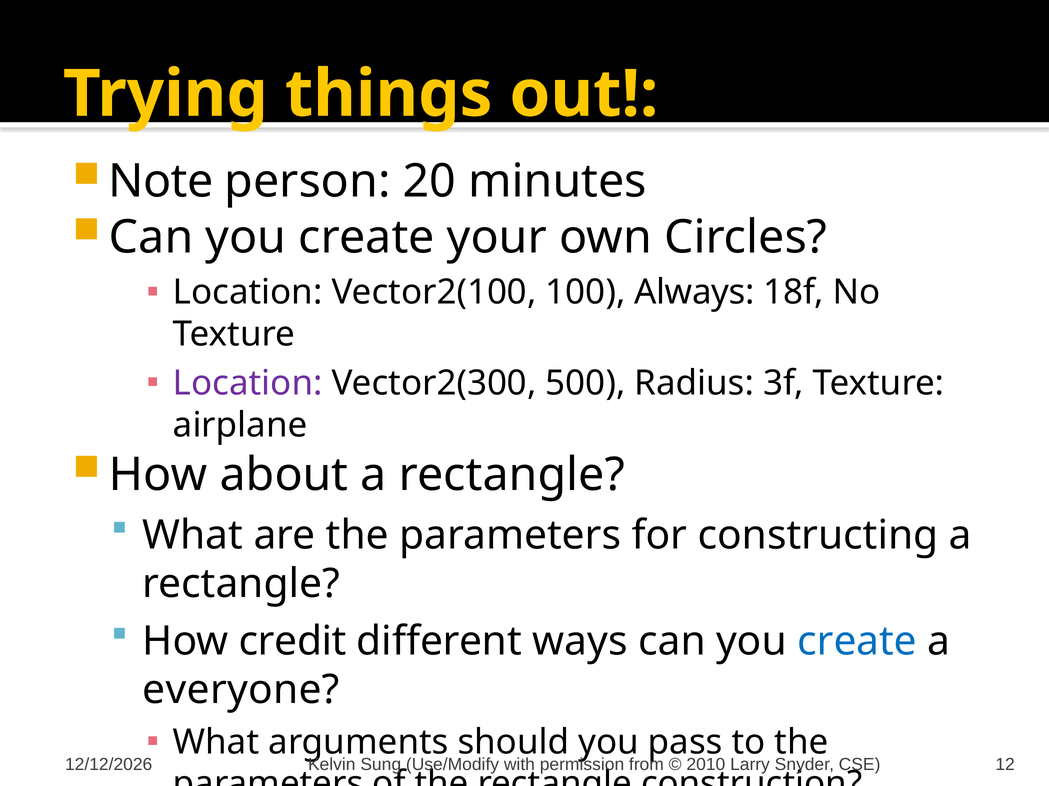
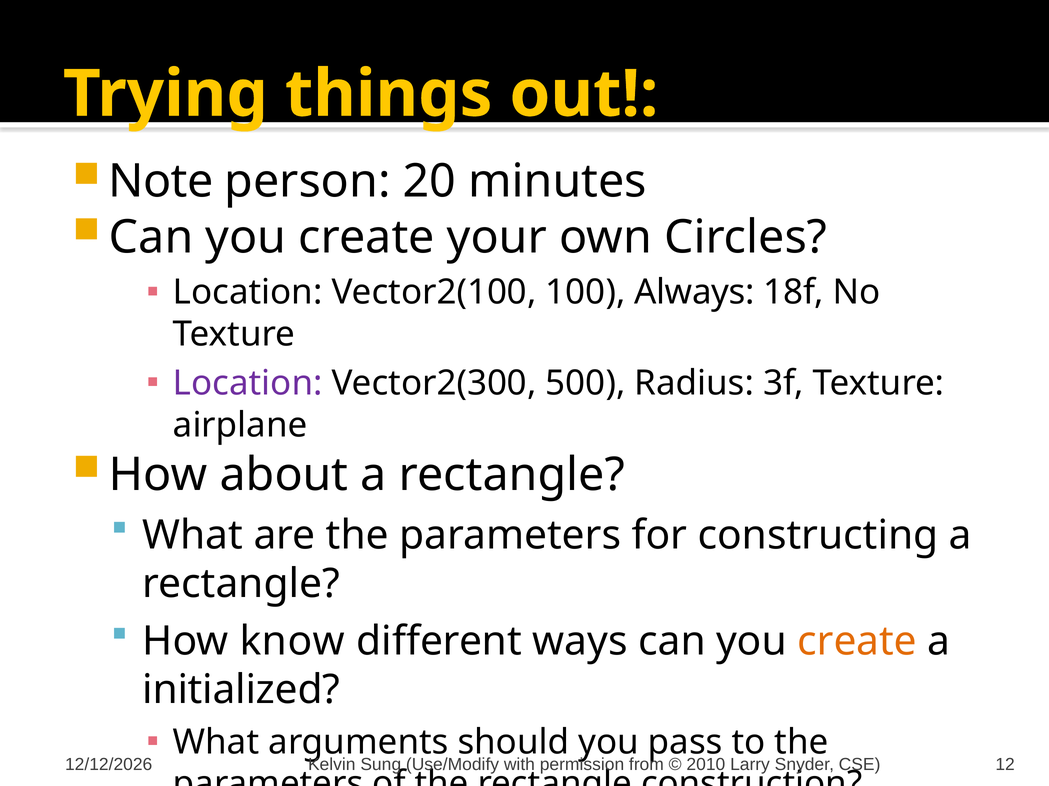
credit: credit -> know
create at (857, 642) colour: blue -> orange
everyone: everyone -> initialized
